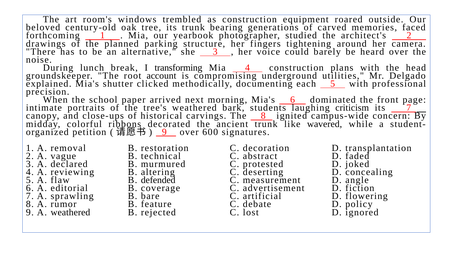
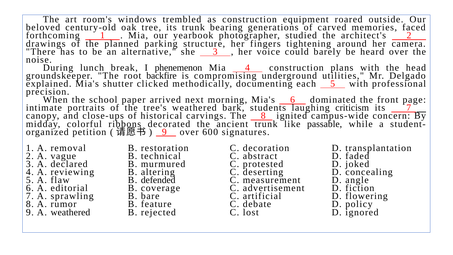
transforming: transforming -> phenemenon
account: account -> backfire
wavered: wavered -> passable
